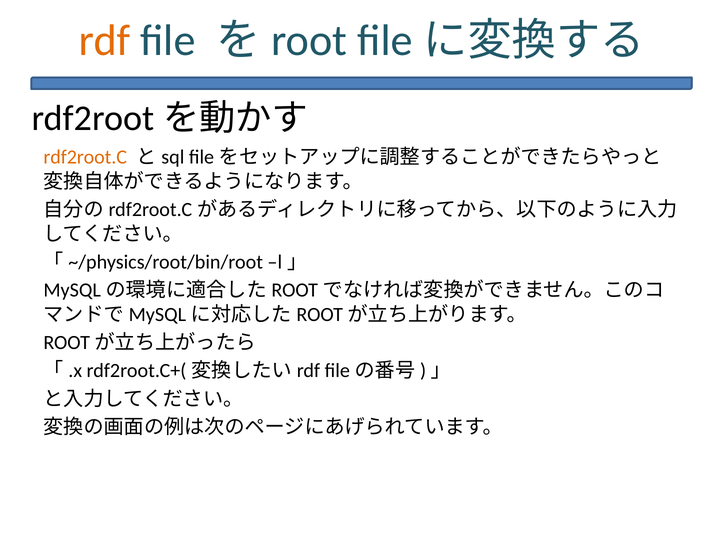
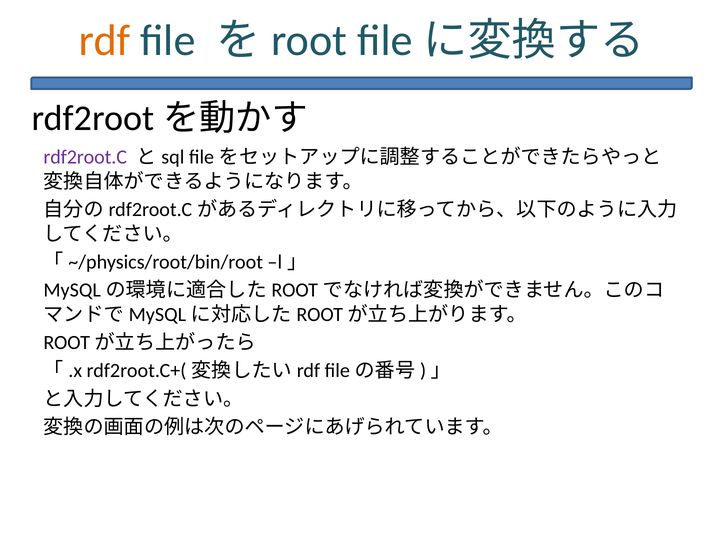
rdf2root.C colour: orange -> purple
